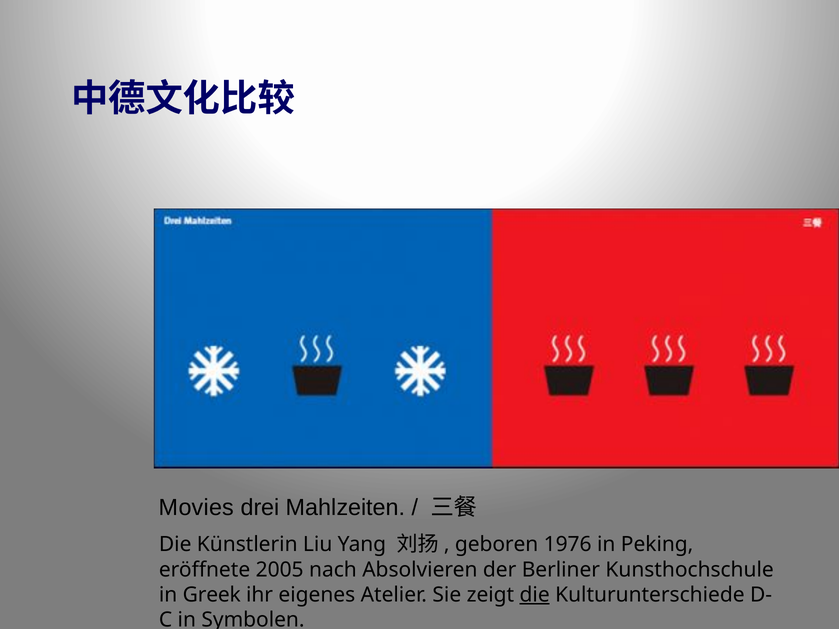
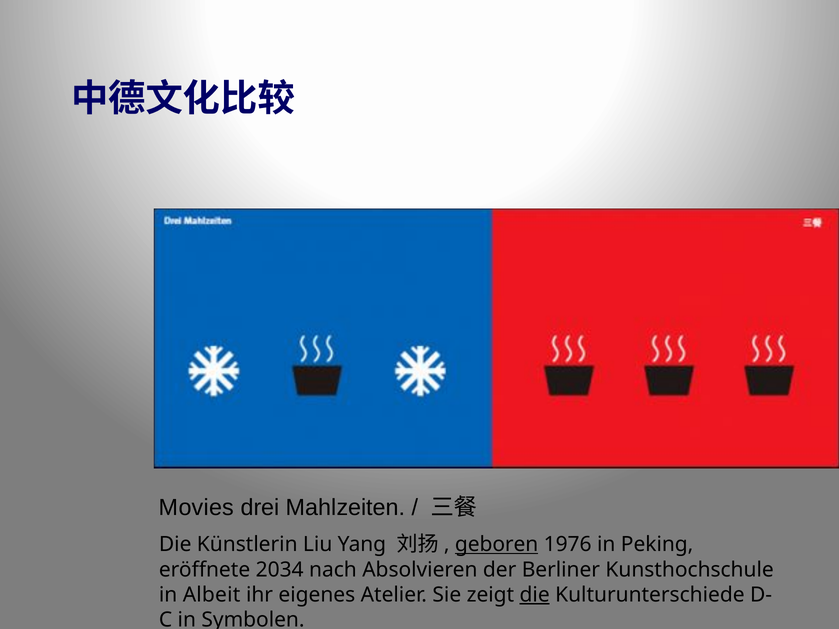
geboren underline: none -> present
2005: 2005 -> 2034
Greek: Greek -> Albeit
